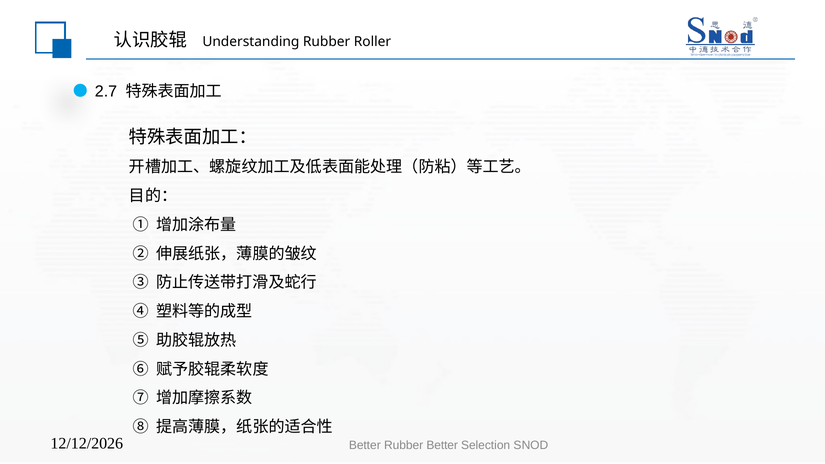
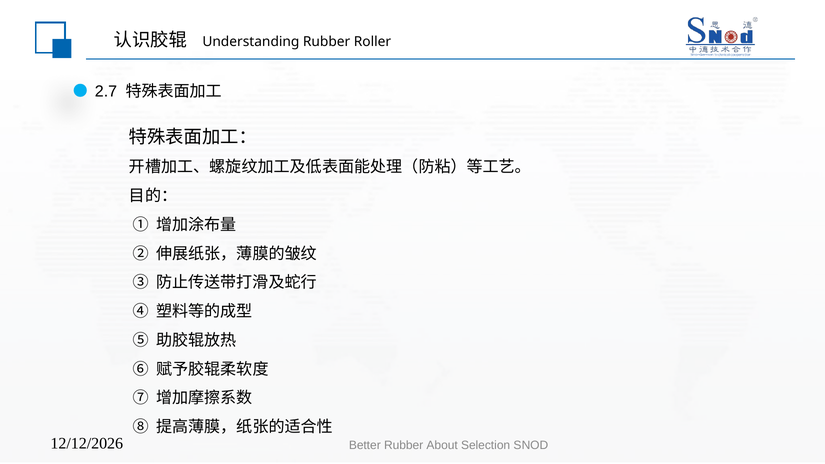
Rubber Better: Better -> About
